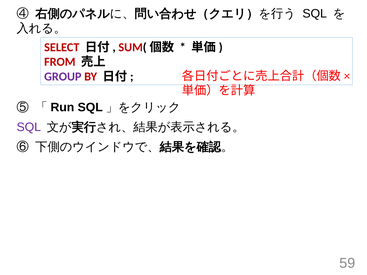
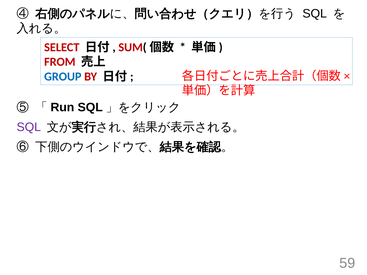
GROUP colour: purple -> blue
